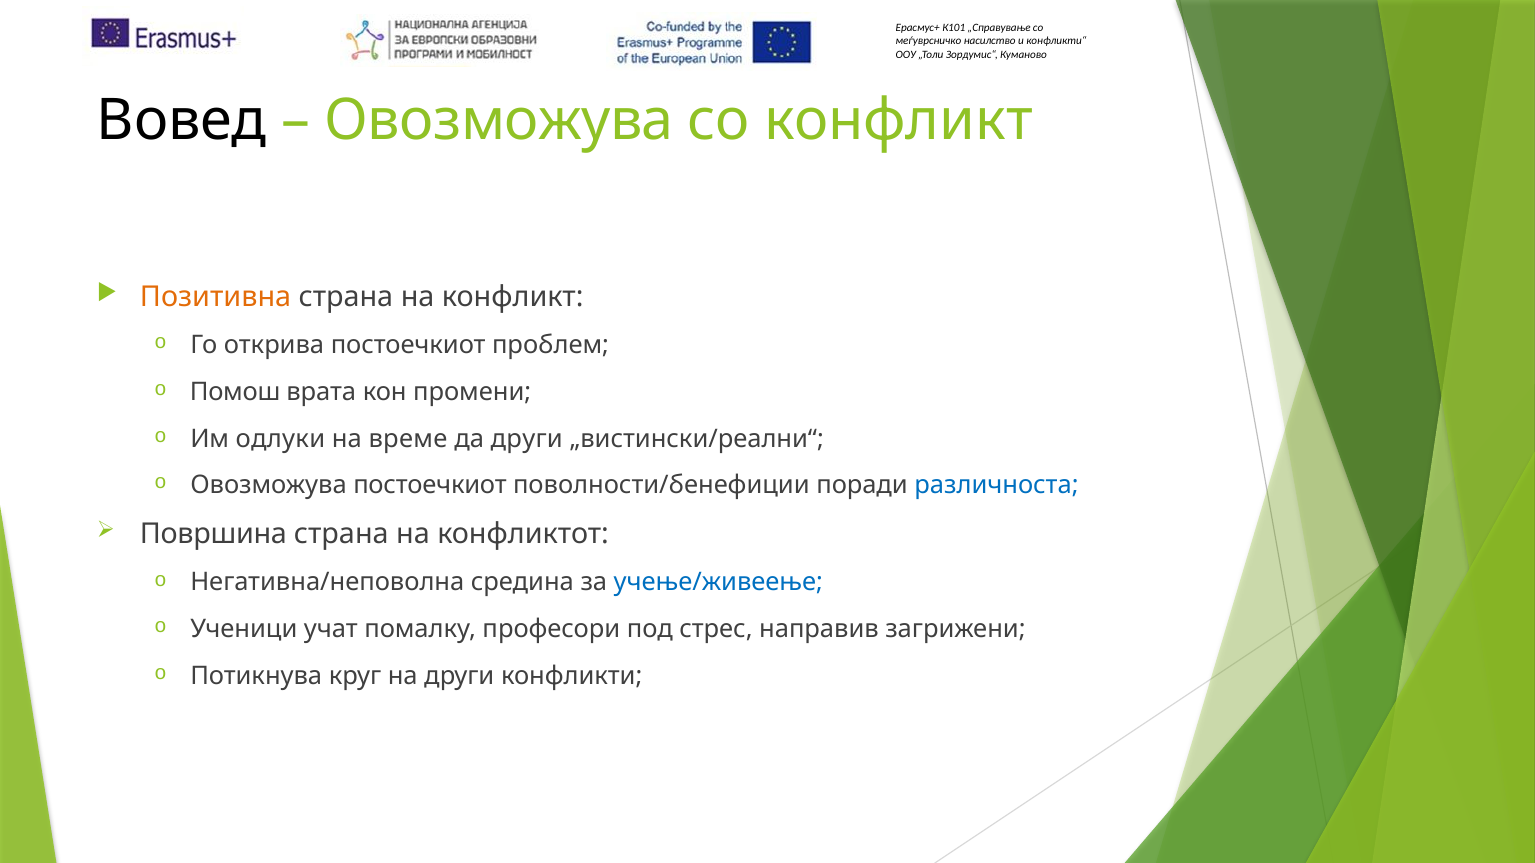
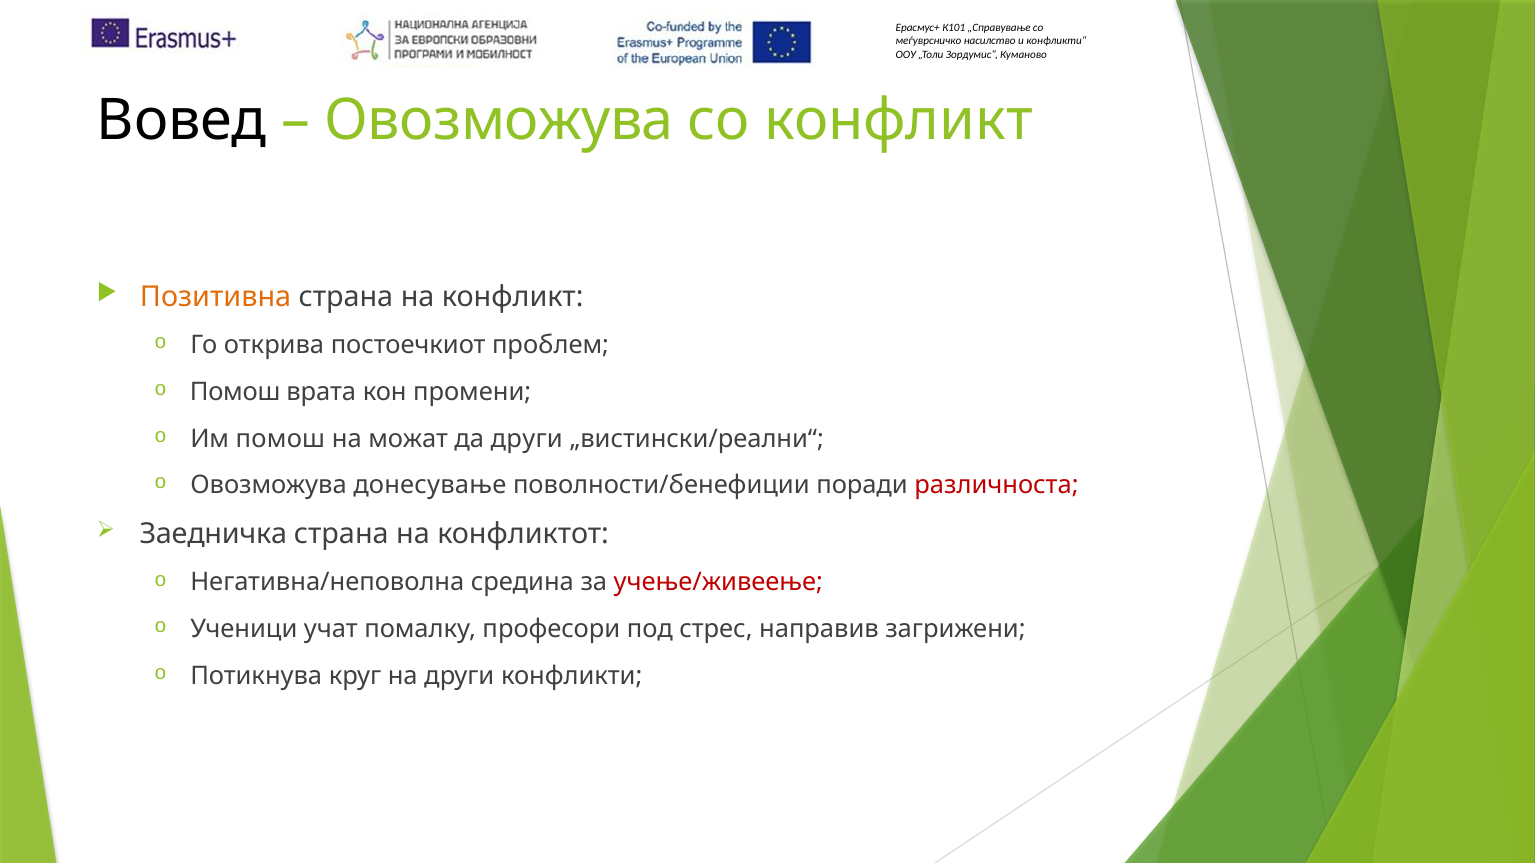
Им одлуки: одлуки -> помош
време: време -> можат
Овозможува постоечкиот: постоечкиот -> донесување
различноста colour: blue -> red
Површина: Површина -> Заедничка
учење/живеење colour: blue -> red
